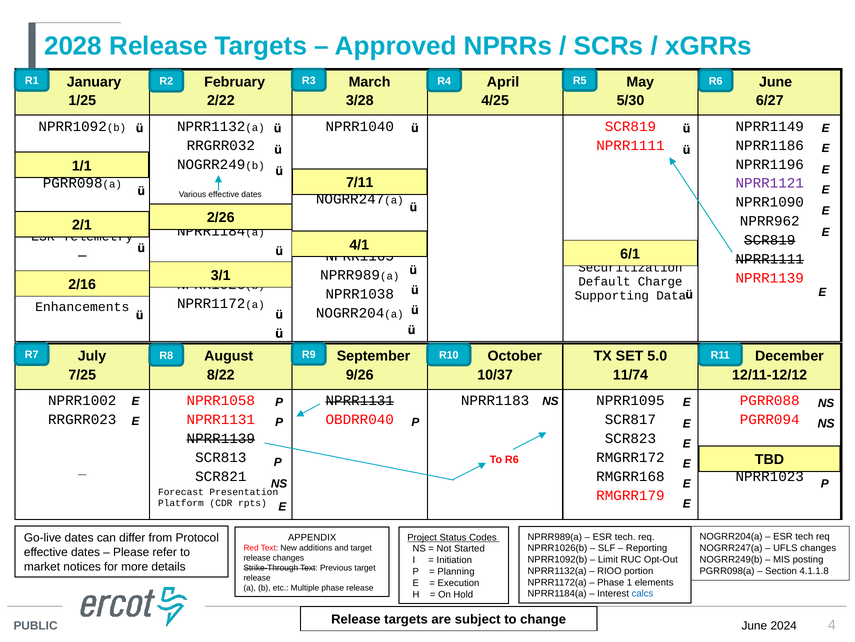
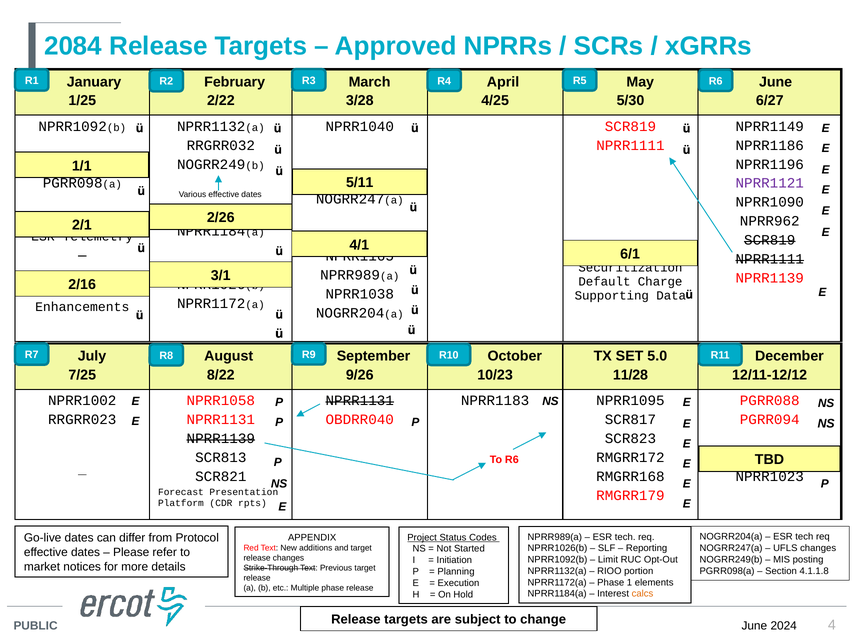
2028: 2028 -> 2084
7/11: 7/11 -> 5/11
10/37: 10/37 -> 10/23
11/74: 11/74 -> 11/28
calcs colour: blue -> orange
